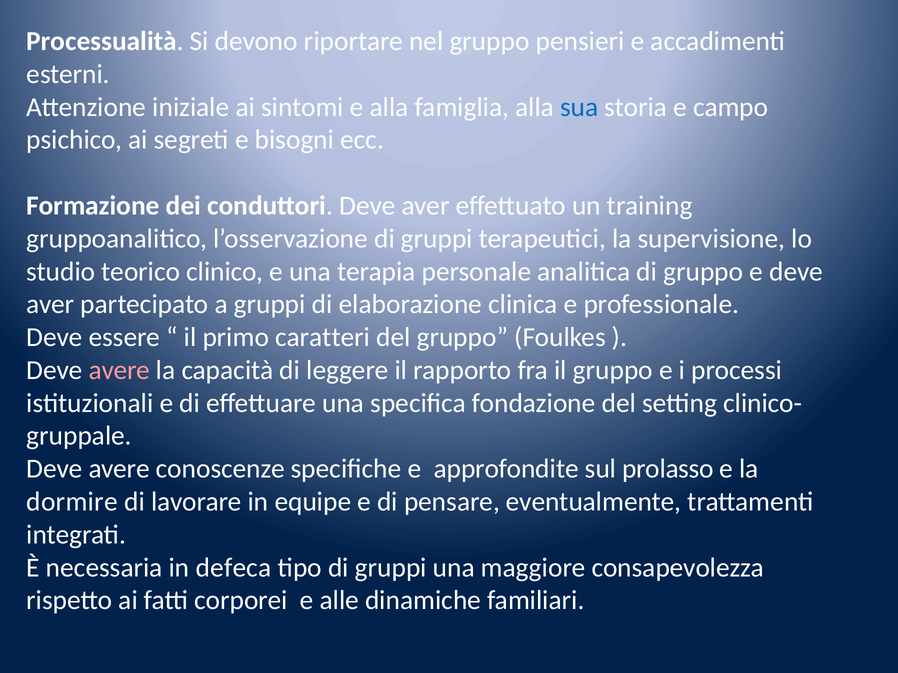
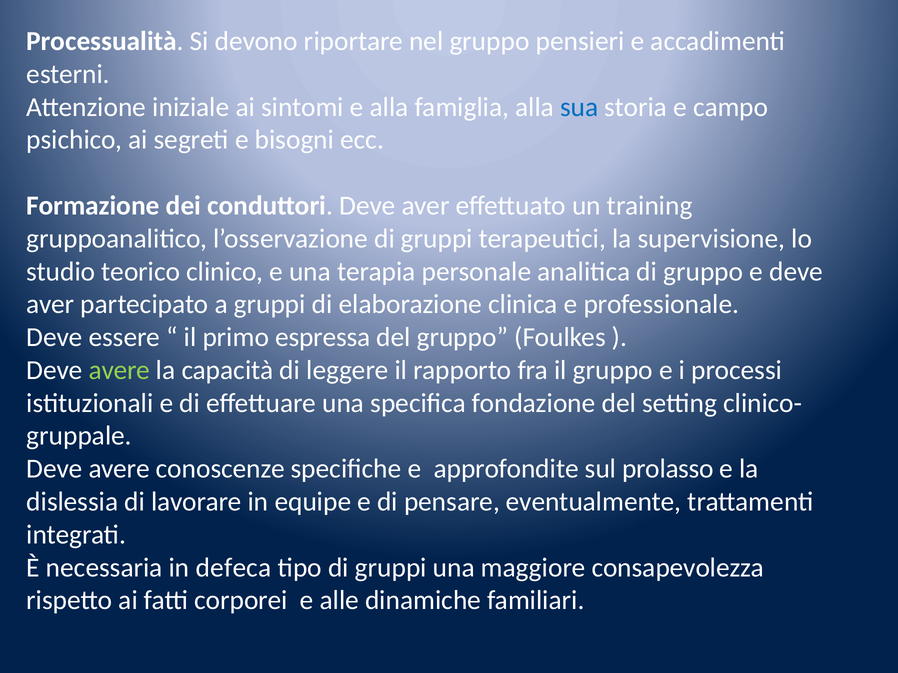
caratteri: caratteri -> espressa
avere at (119, 370) colour: pink -> light green
dormire: dormire -> dislessia
